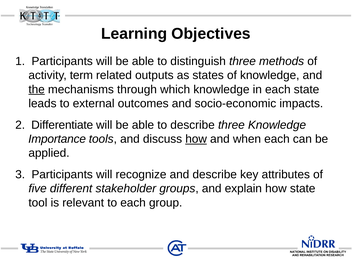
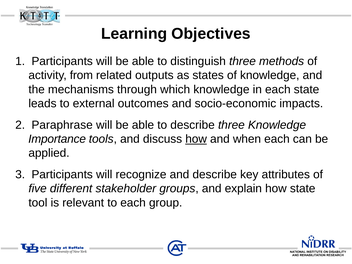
term: term -> from
the underline: present -> none
Differentiate: Differentiate -> Paraphrase
